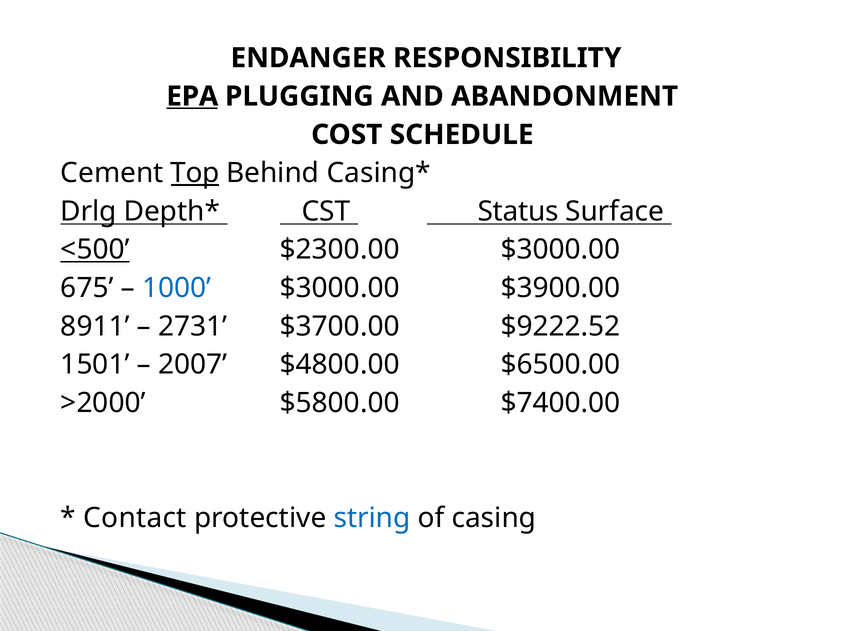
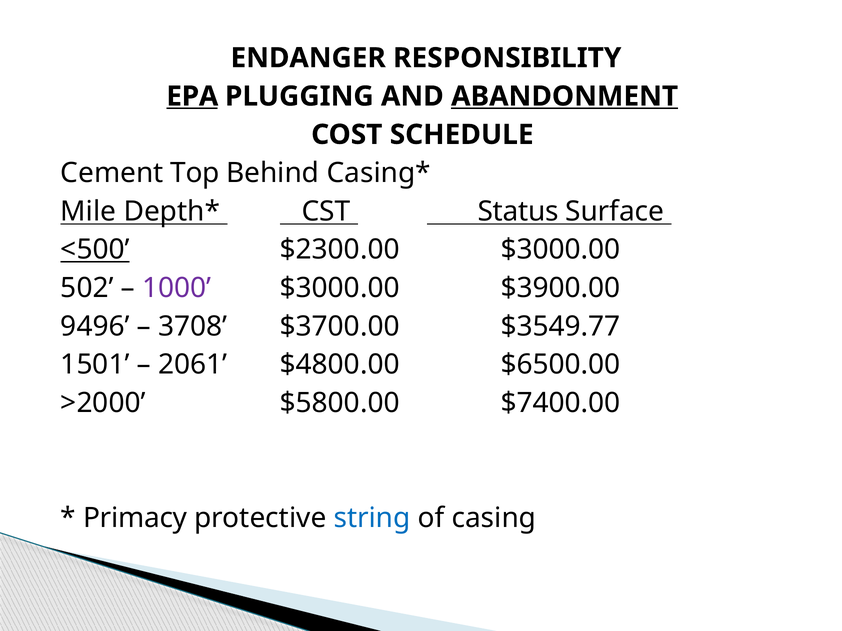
ABANDONMENT underline: none -> present
Top underline: present -> none
Drlg: Drlg -> Mile
675: 675 -> 502
1000 colour: blue -> purple
8911: 8911 -> 9496
2731: 2731 -> 3708
$9222.52: $9222.52 -> $3549.77
2007: 2007 -> 2061
Contact: Contact -> Primacy
